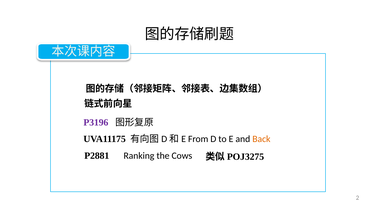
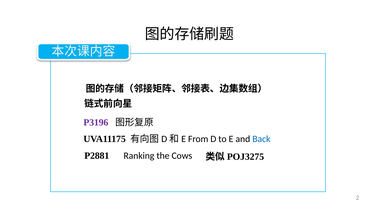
Back colour: orange -> blue
